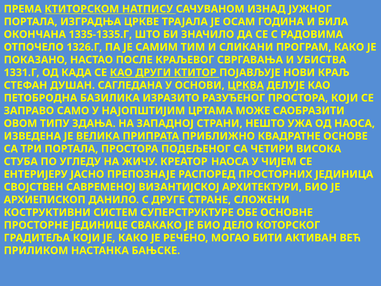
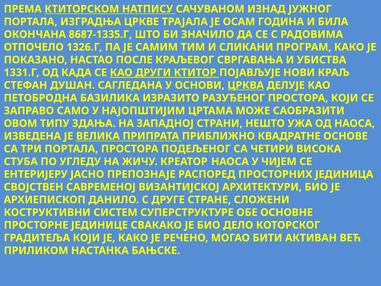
1335-1335.Г: 1335-1335.Г -> 8687-1335.Г
